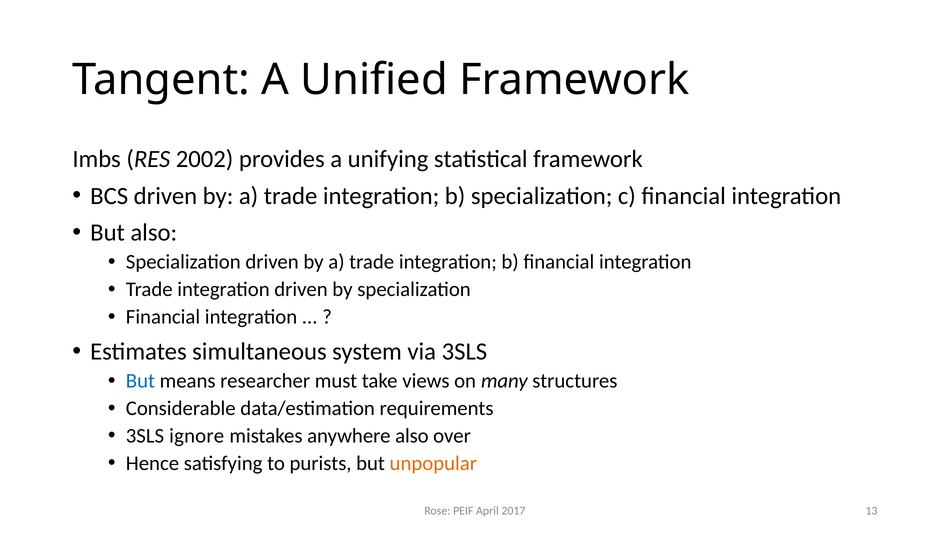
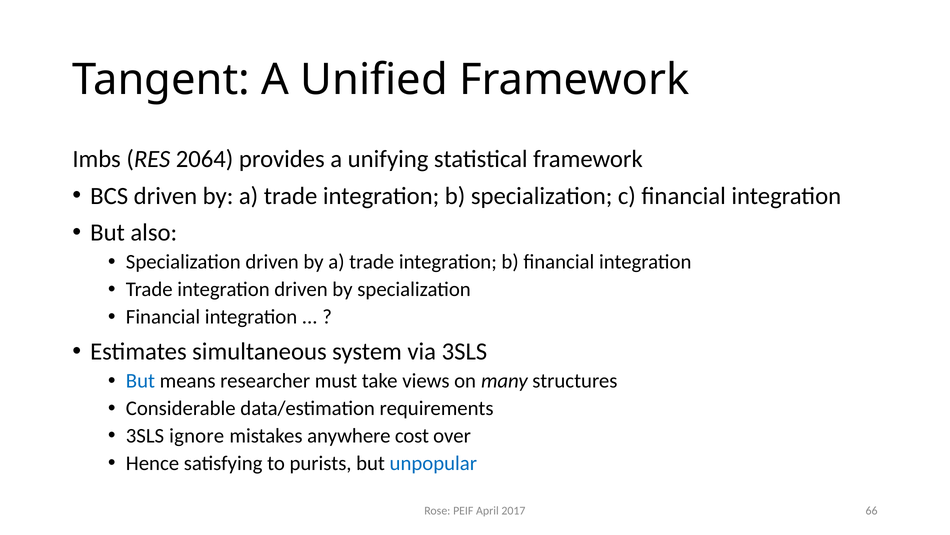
2002: 2002 -> 2064
anywhere also: also -> cost
unpopular colour: orange -> blue
13: 13 -> 66
